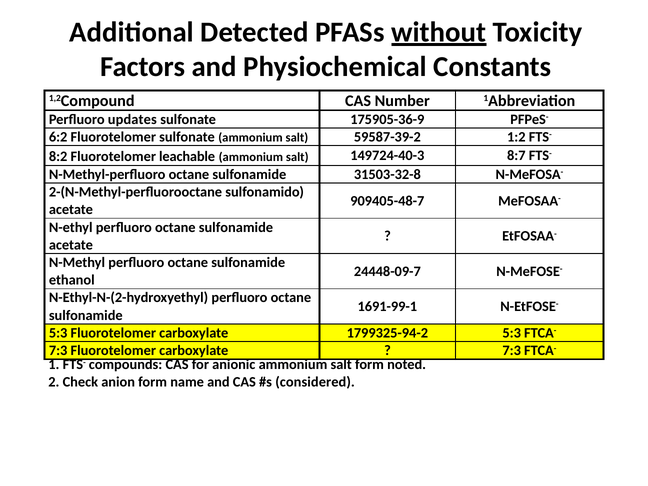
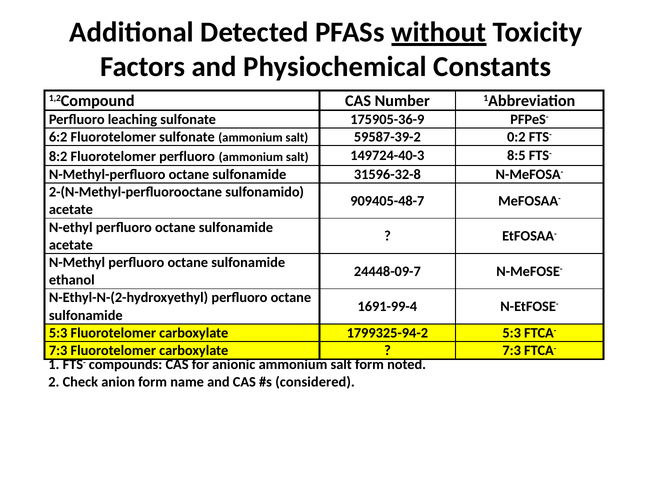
updates: updates -> leaching
1:2: 1:2 -> 0:2
Fluorotelomer leachable: leachable -> perfluoro
8:7: 8:7 -> 8:5
31503-32-8: 31503-32-8 -> 31596-32-8
1691-99-1: 1691-99-1 -> 1691-99-4
